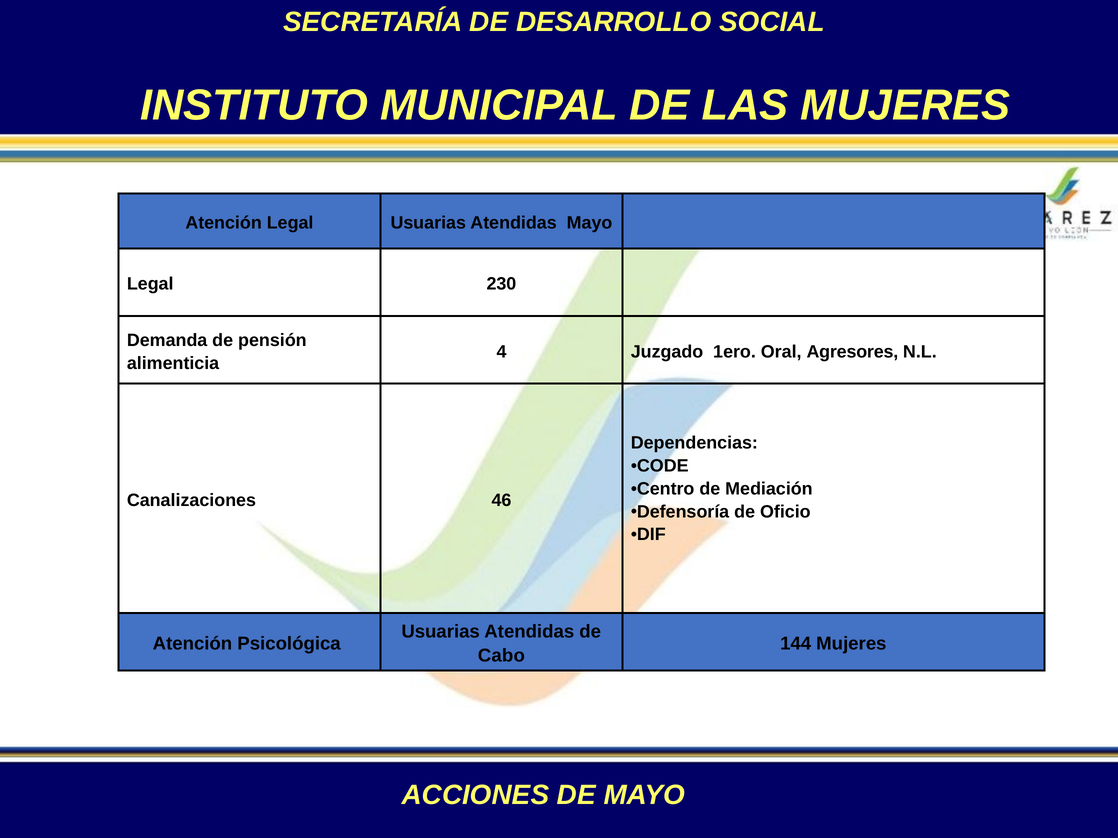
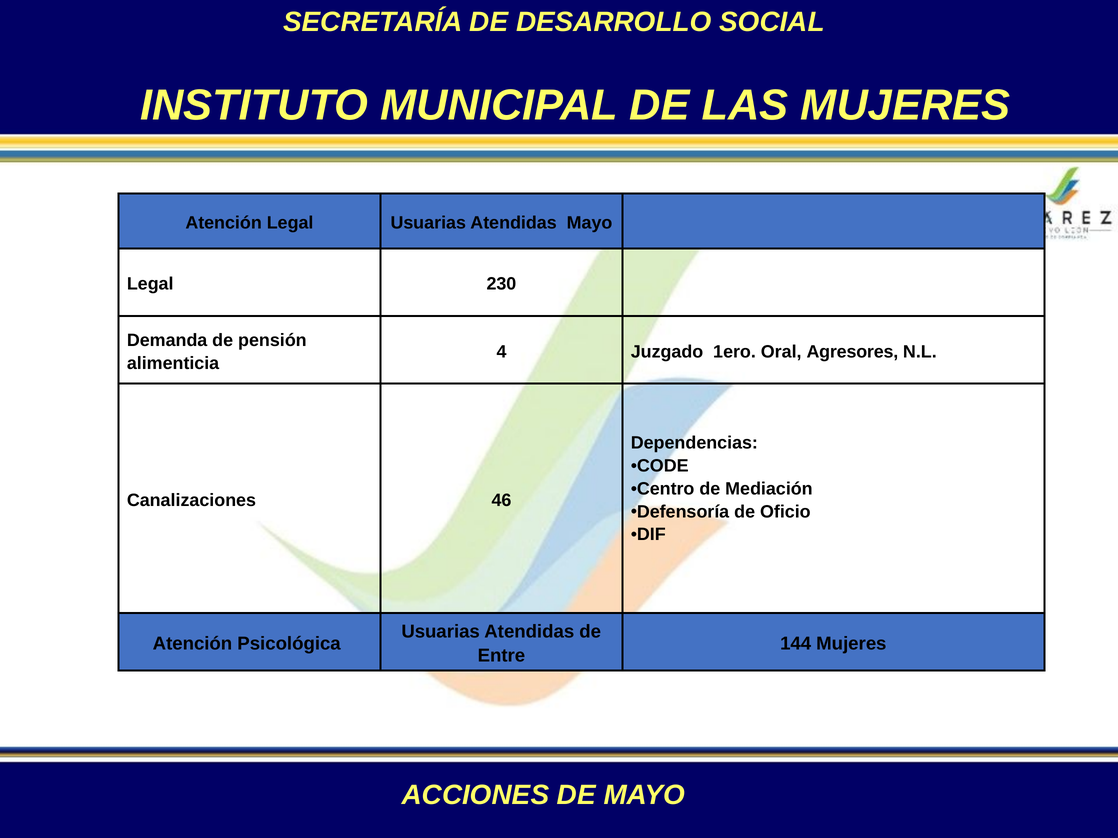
Cabo: Cabo -> Entre
